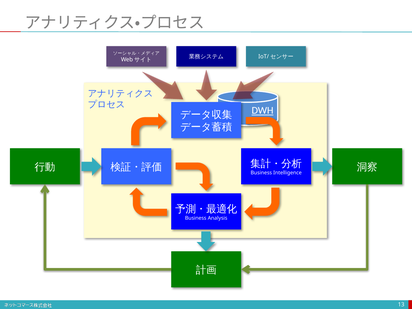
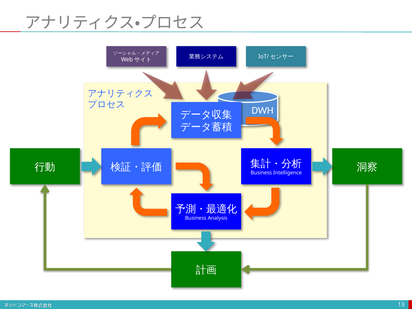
DWH underline: present -> none
